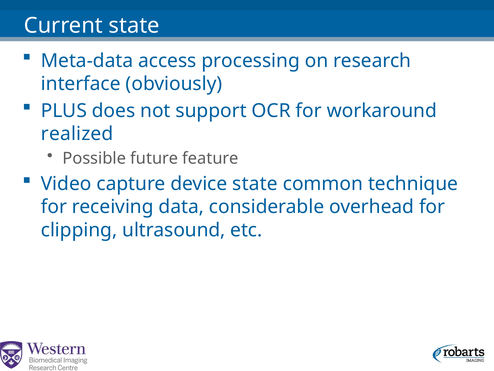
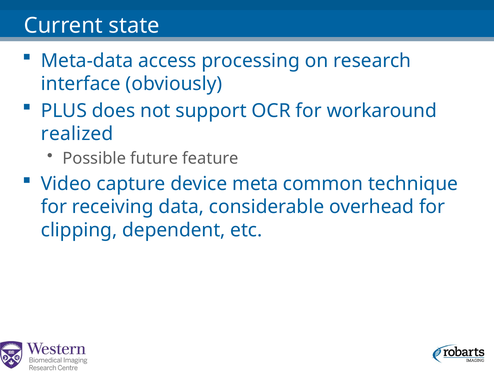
device state: state -> meta
ultrasound: ultrasound -> dependent
